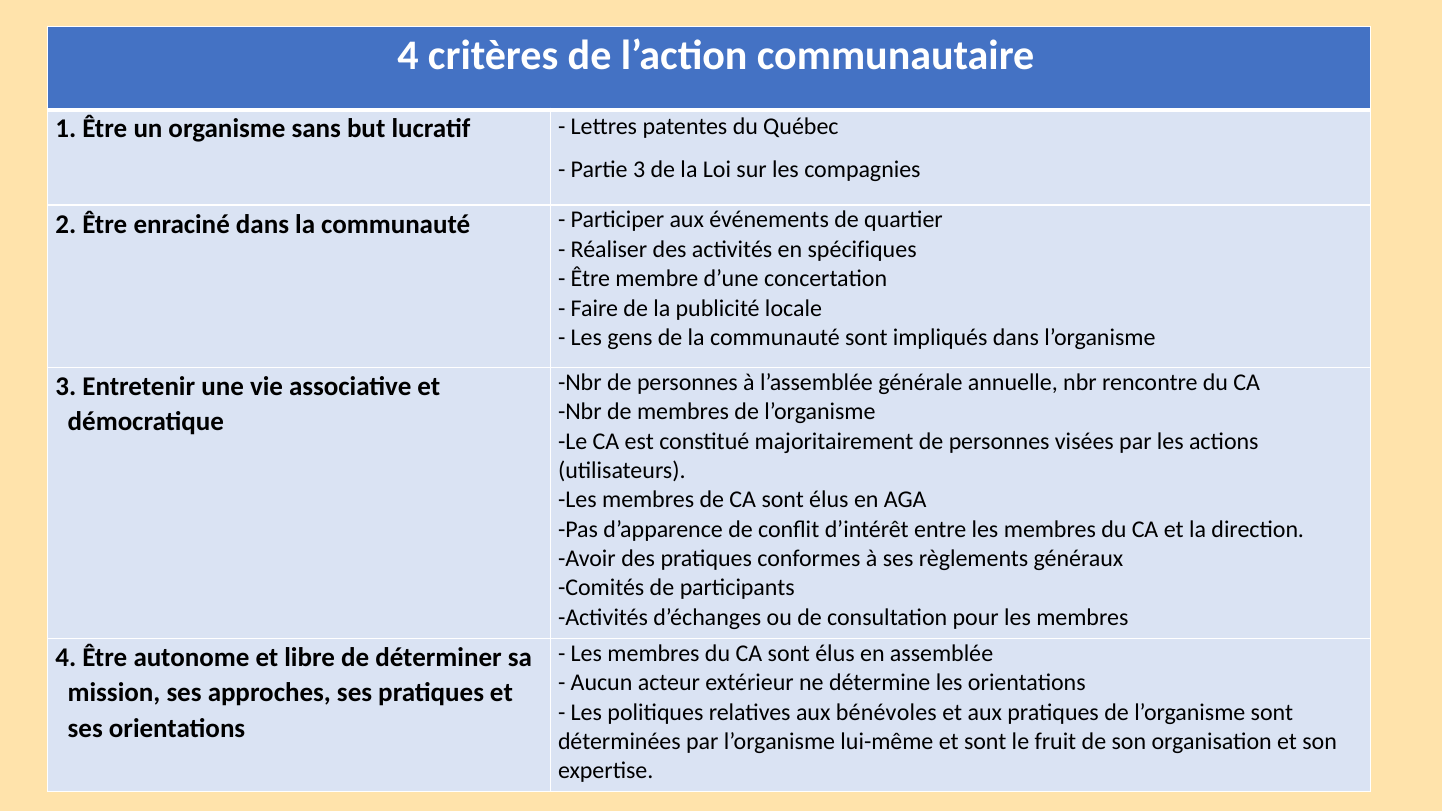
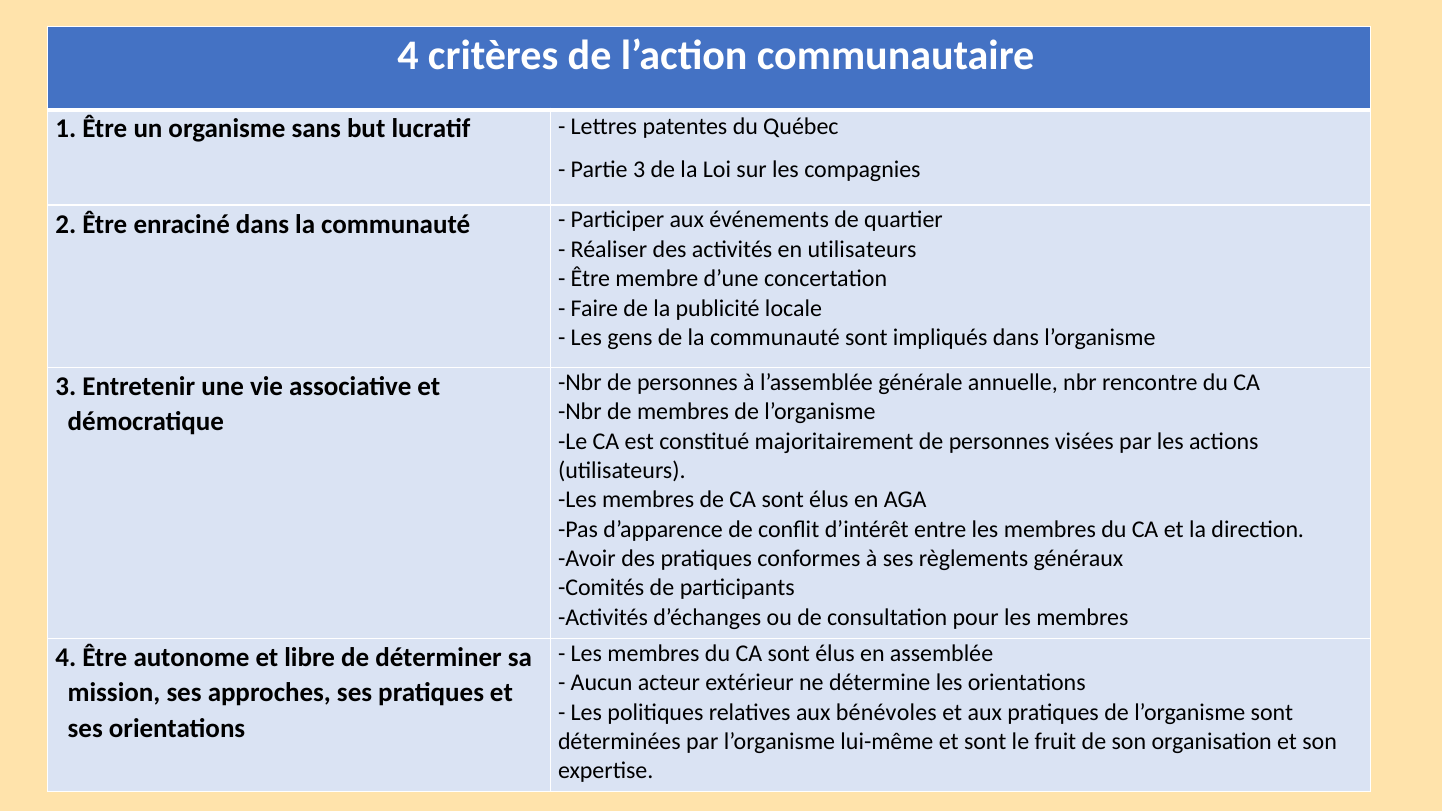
en spécifiques: spécifiques -> utilisateurs
